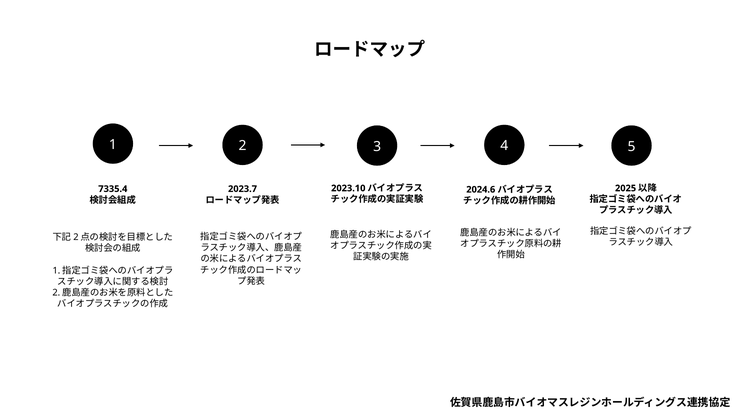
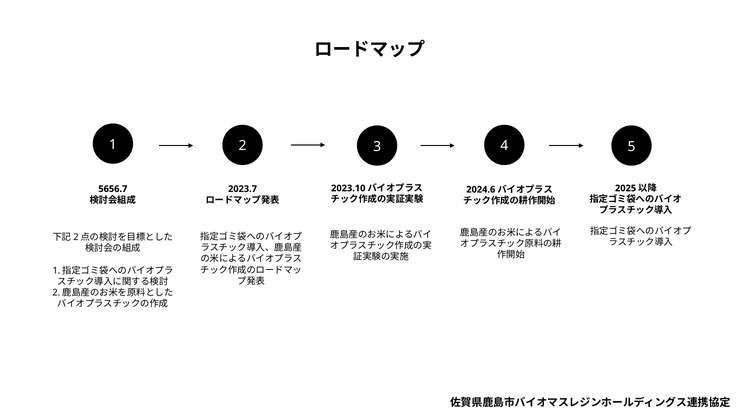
7335.4: 7335.4 -> 5656.7
